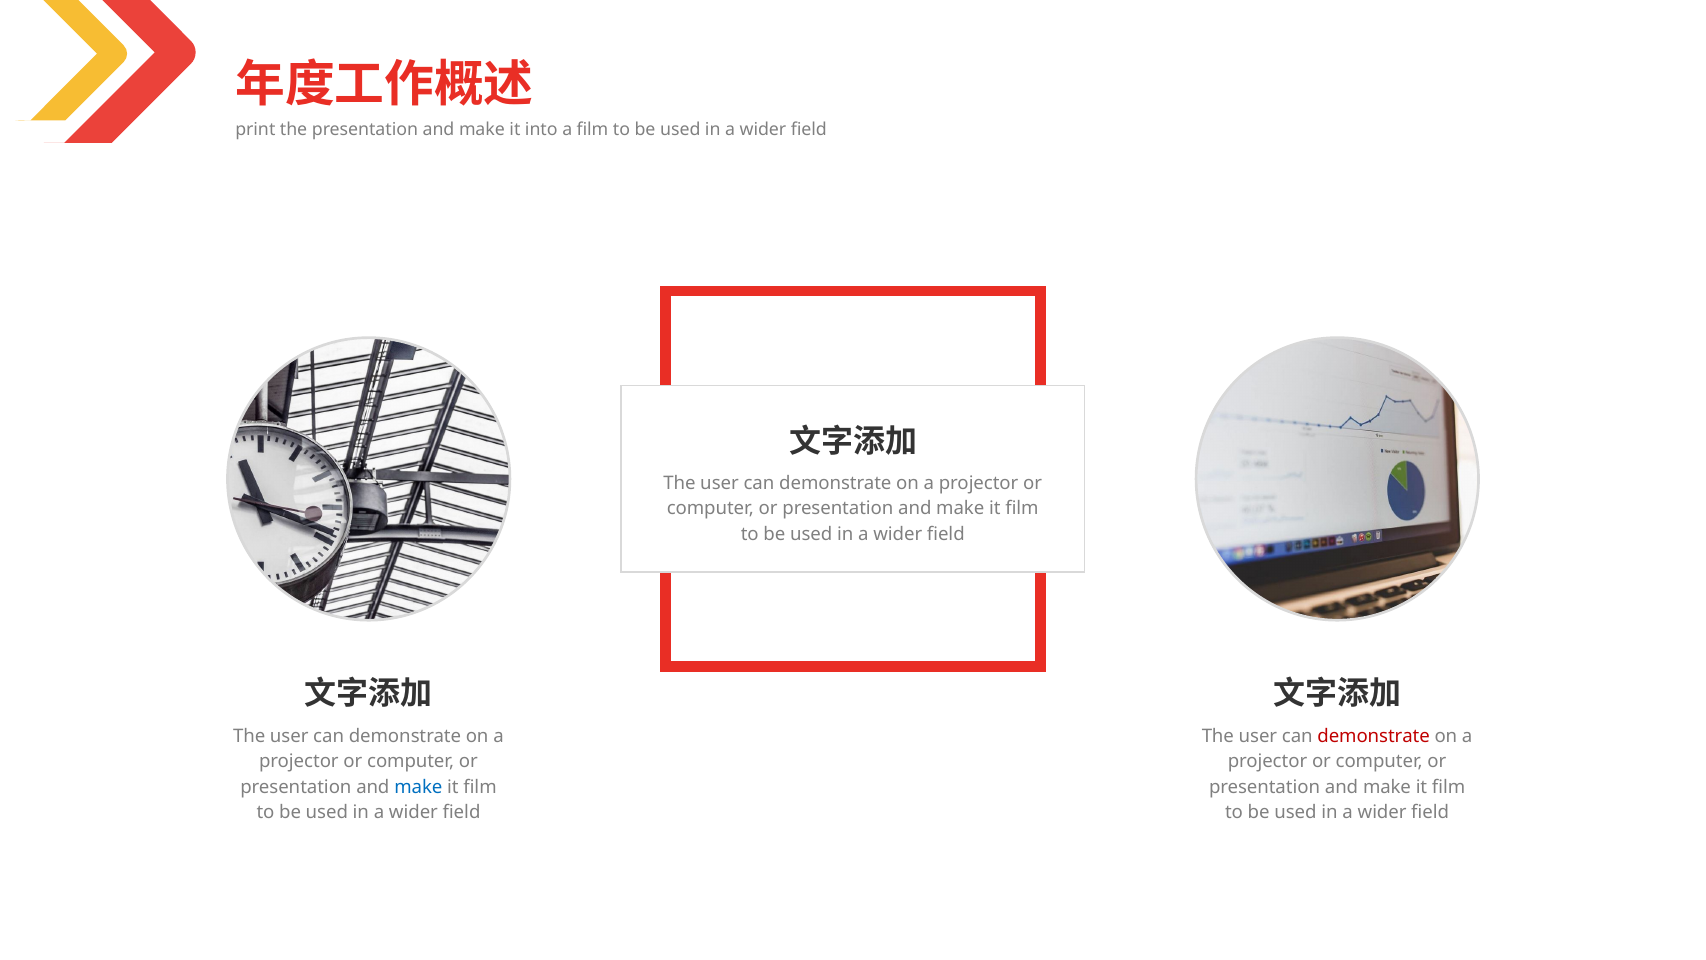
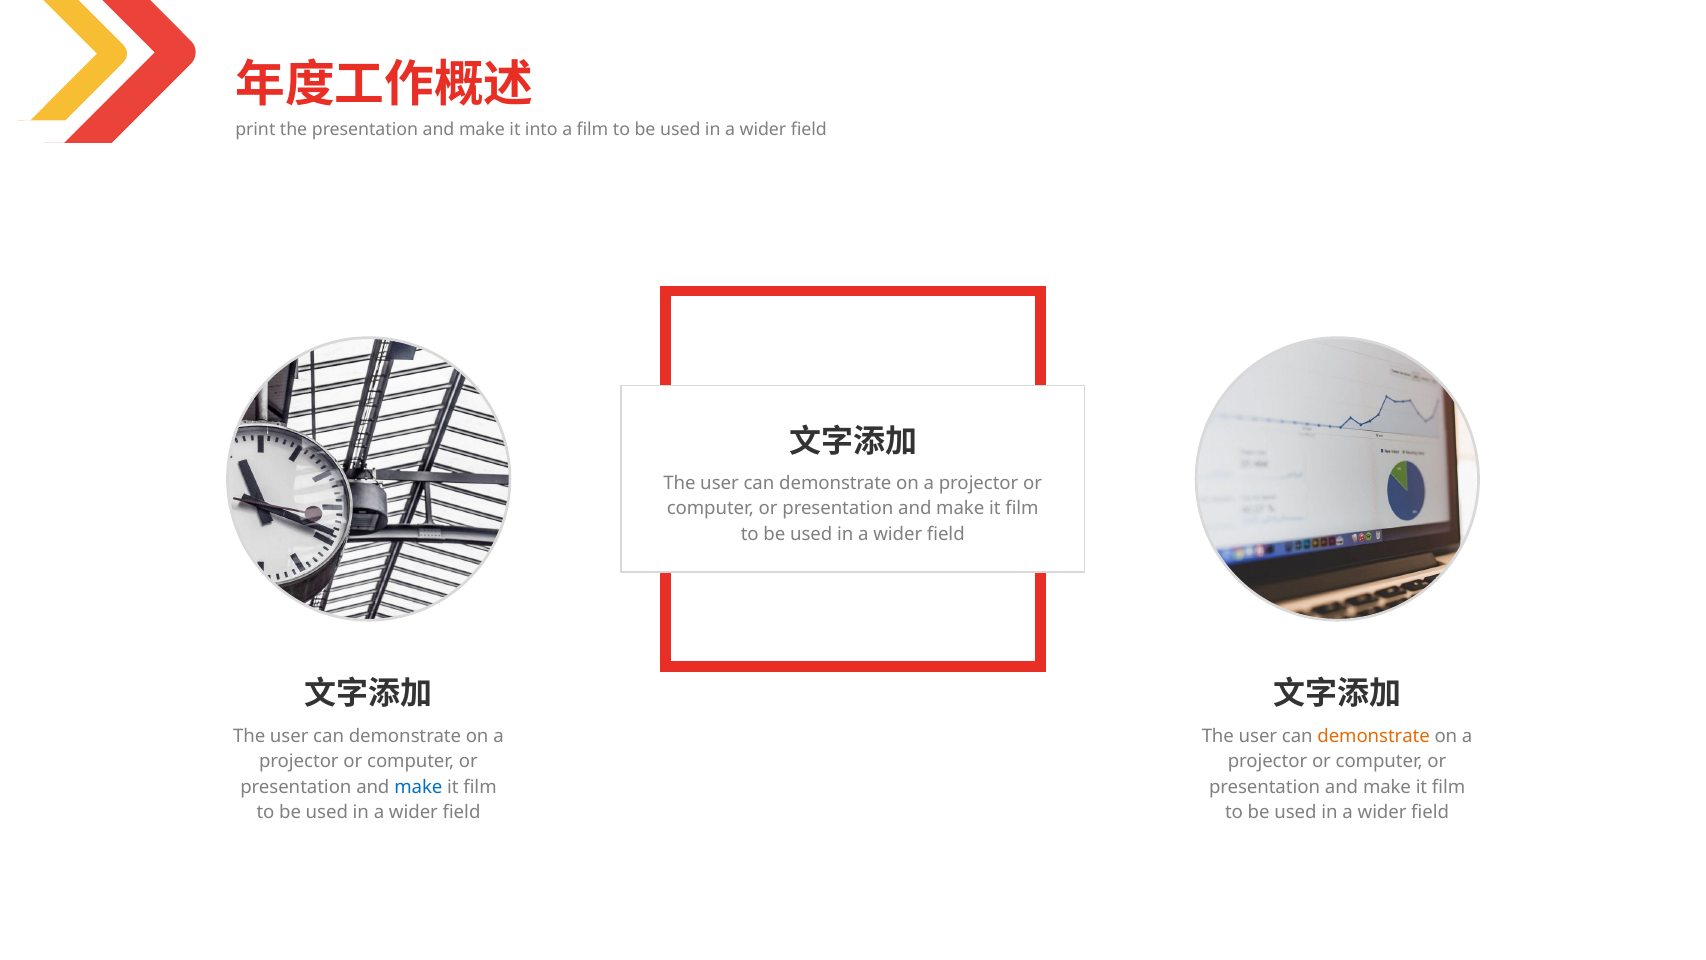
demonstrate at (1374, 736) colour: red -> orange
